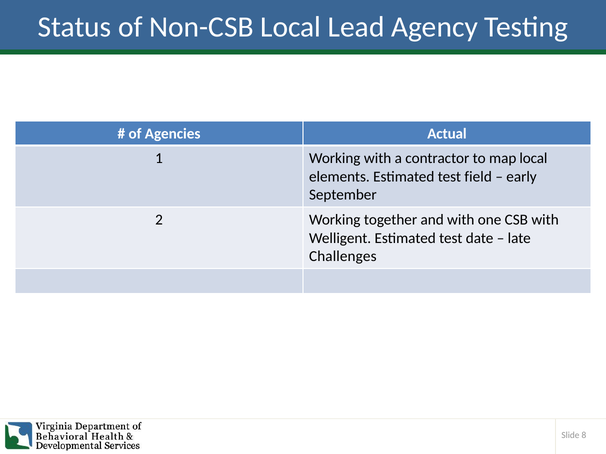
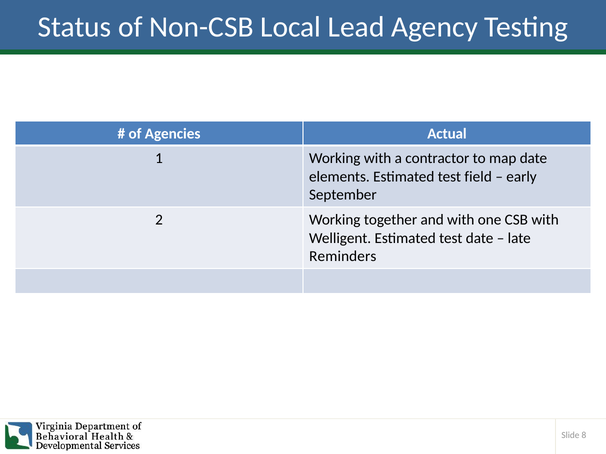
map local: local -> date
Challenges: Challenges -> Reminders
